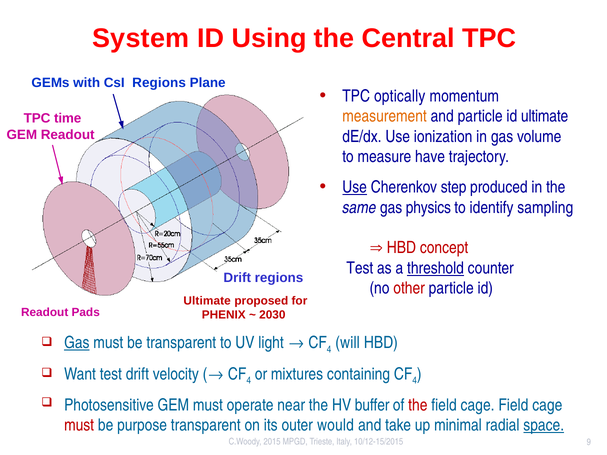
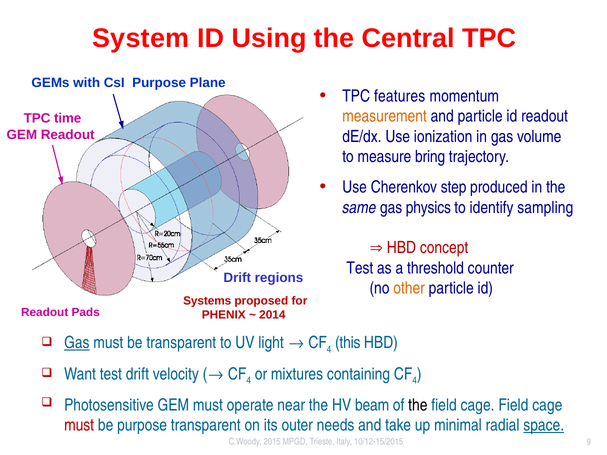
CsI Regions: Regions -> Purpose
optically: optically -> features
id ultimate: ultimate -> readout
have: have -> bring
Use at (355, 187) underline: present -> none
threshold underline: present -> none
other colour: red -> orange
Ultimate at (207, 301): Ultimate -> Systems
2030: 2030 -> 2014
will: will -> this
buffer: buffer -> beam
the at (418, 405) colour: red -> black
would: would -> needs
